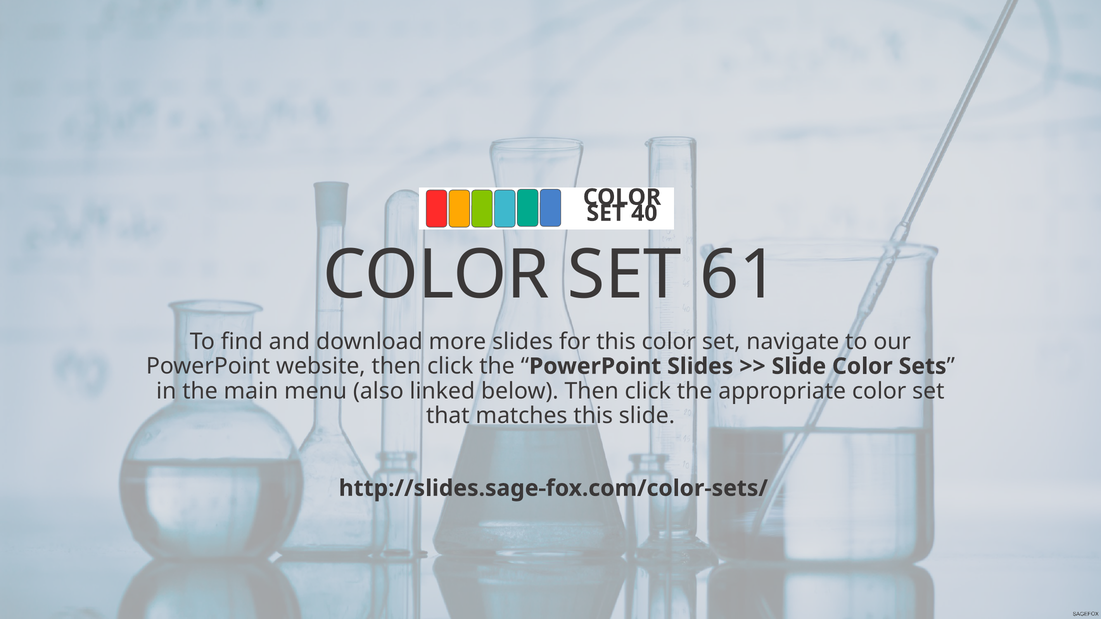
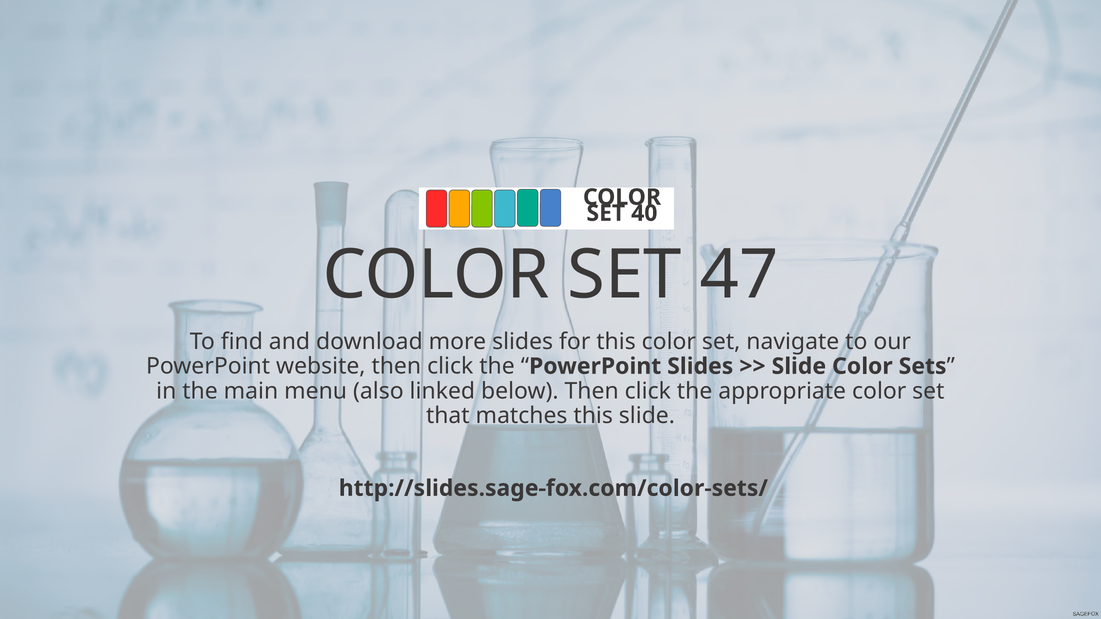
61: 61 -> 47
